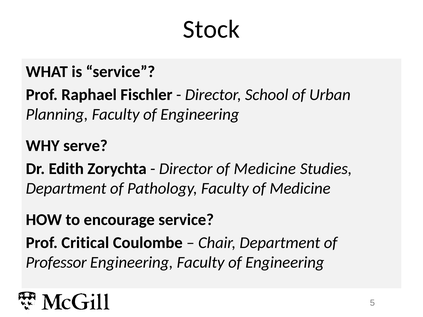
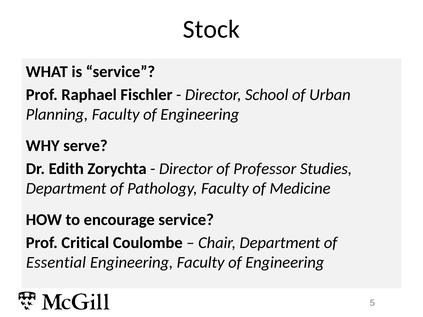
Director of Medicine: Medicine -> Professor
Professor: Professor -> Essential
